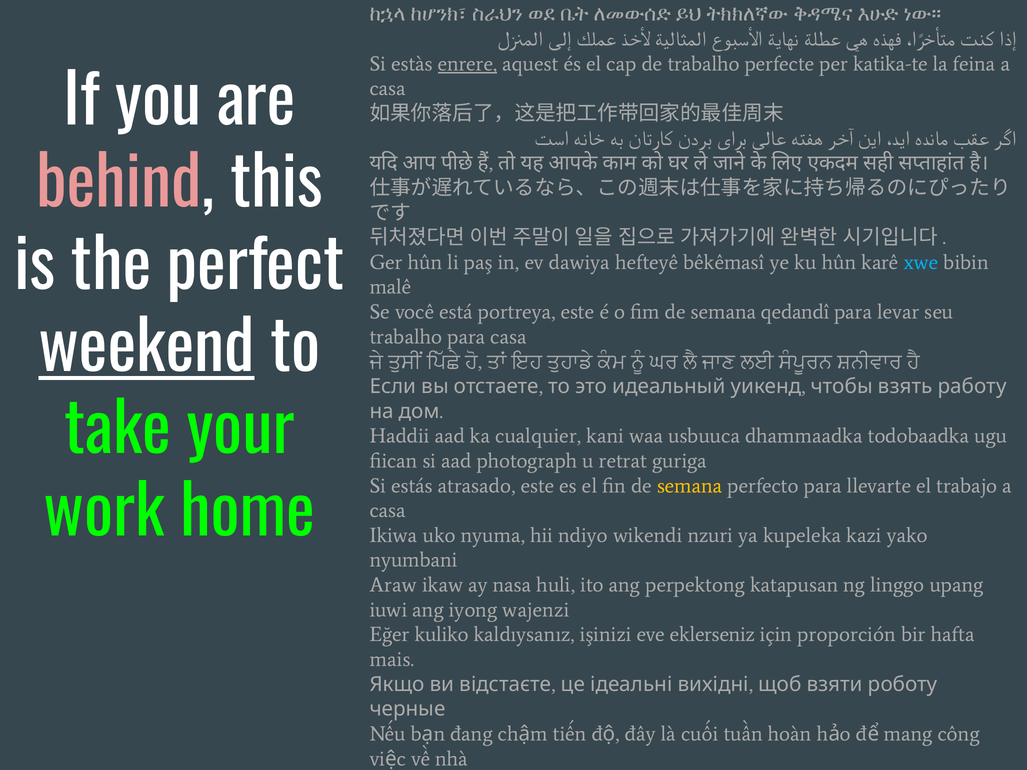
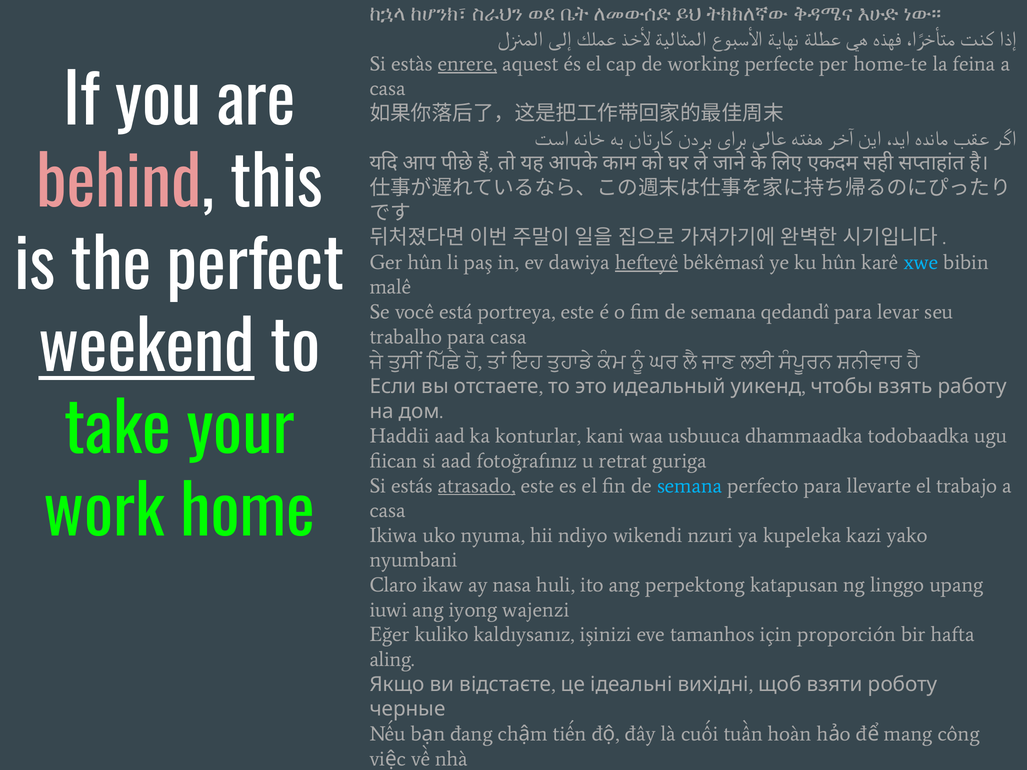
de trabalho: trabalho -> working
katika-te: katika-te -> home-te
hefteyê underline: none -> present
cualquier: cualquier -> konturlar
photograph: photograph -> fotoğrafınız
atrasado underline: none -> present
semana at (690, 486) colour: yellow -> light blue
Araw: Araw -> Claro
eklerseniz: eklerseniz -> tamanhos
mais: mais -> aling
